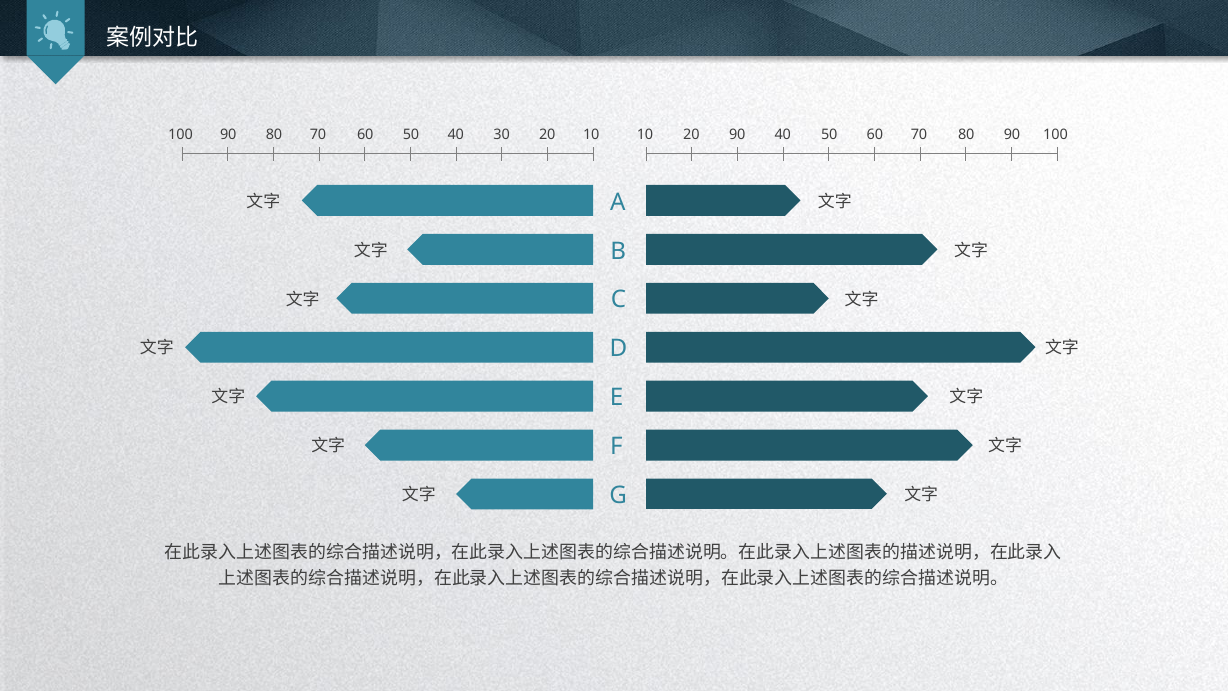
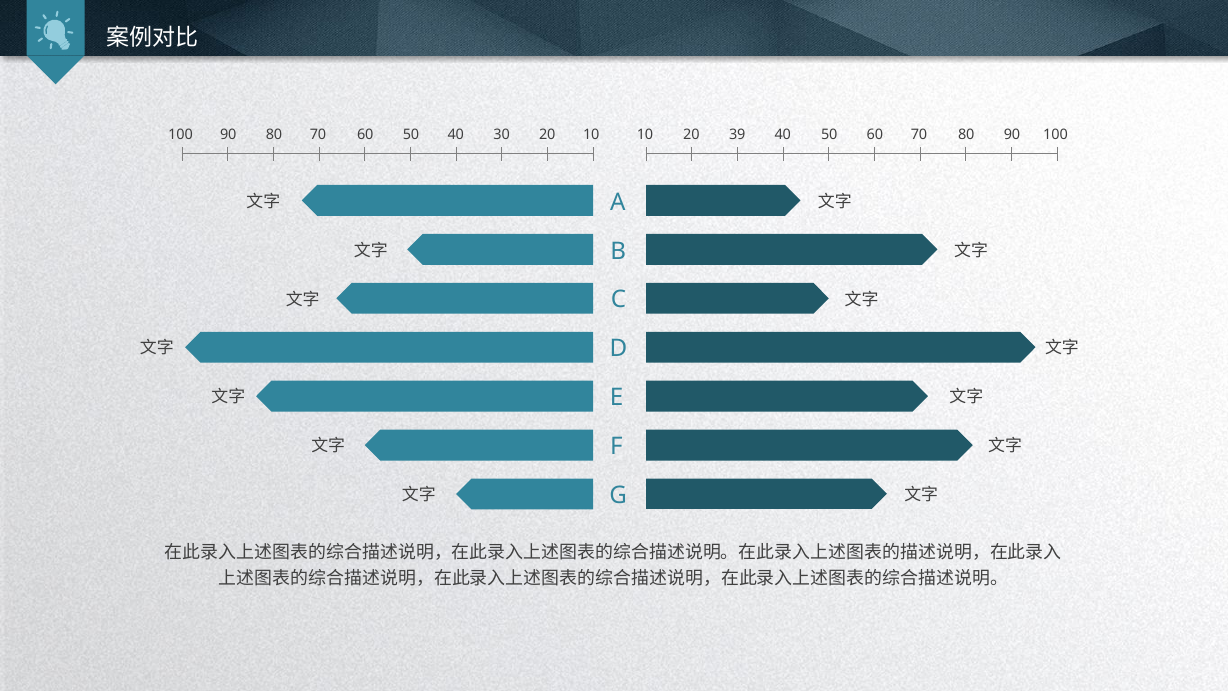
20 90: 90 -> 39
